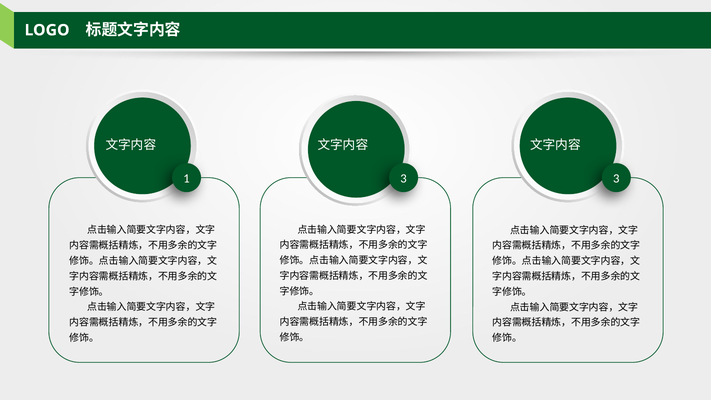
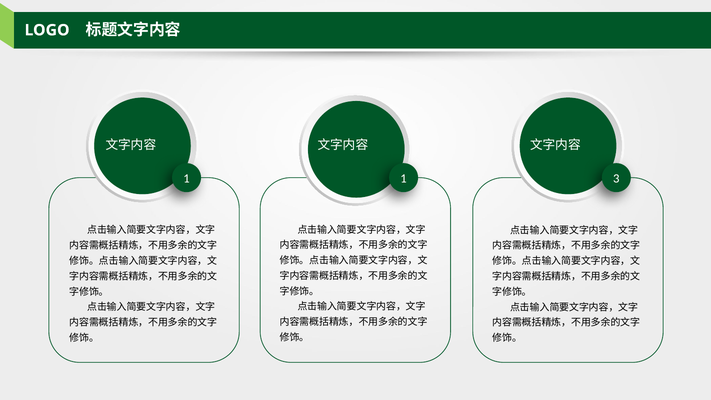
1 3: 3 -> 1
